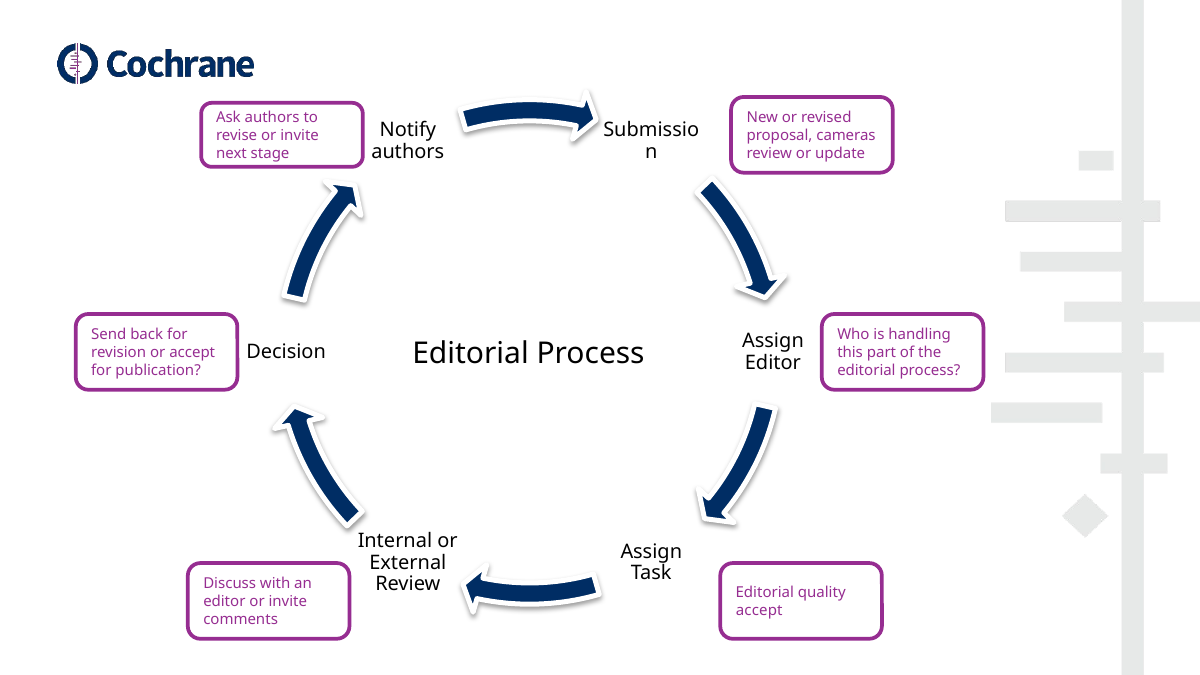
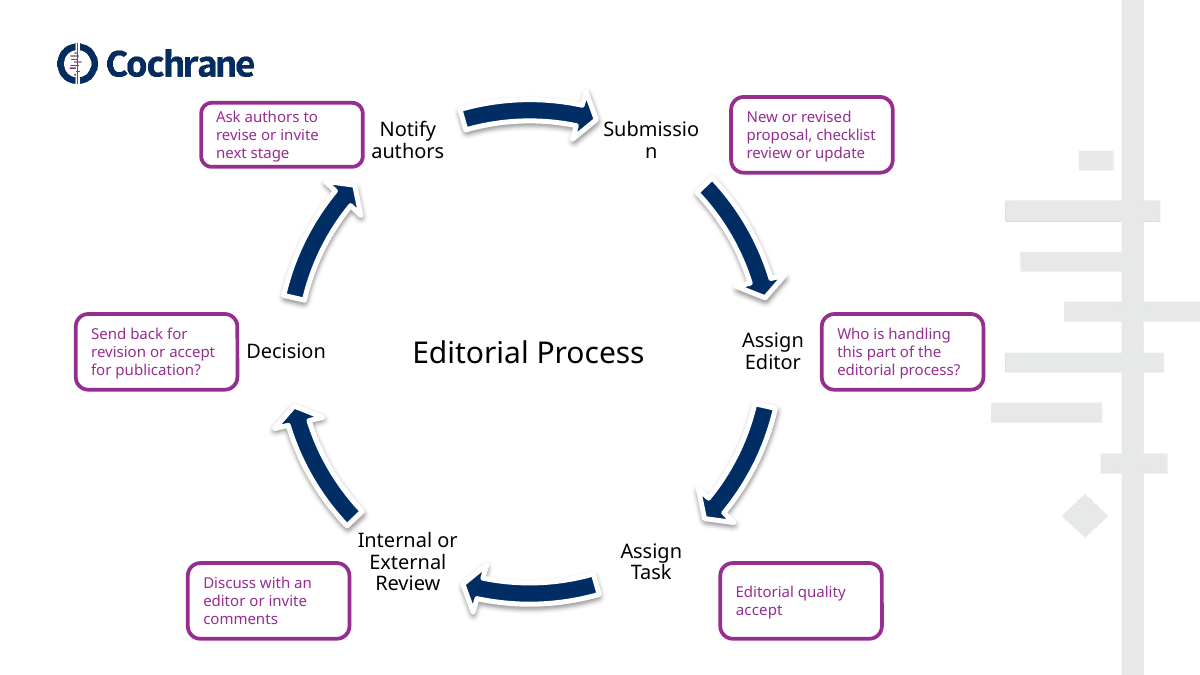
cameras: cameras -> checklist
